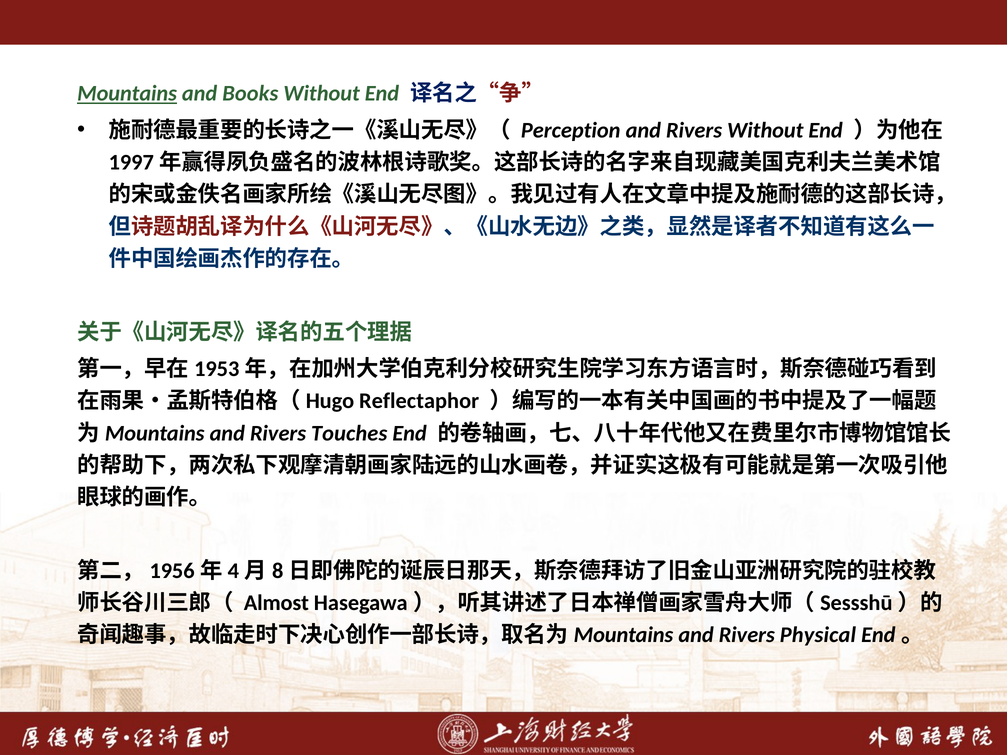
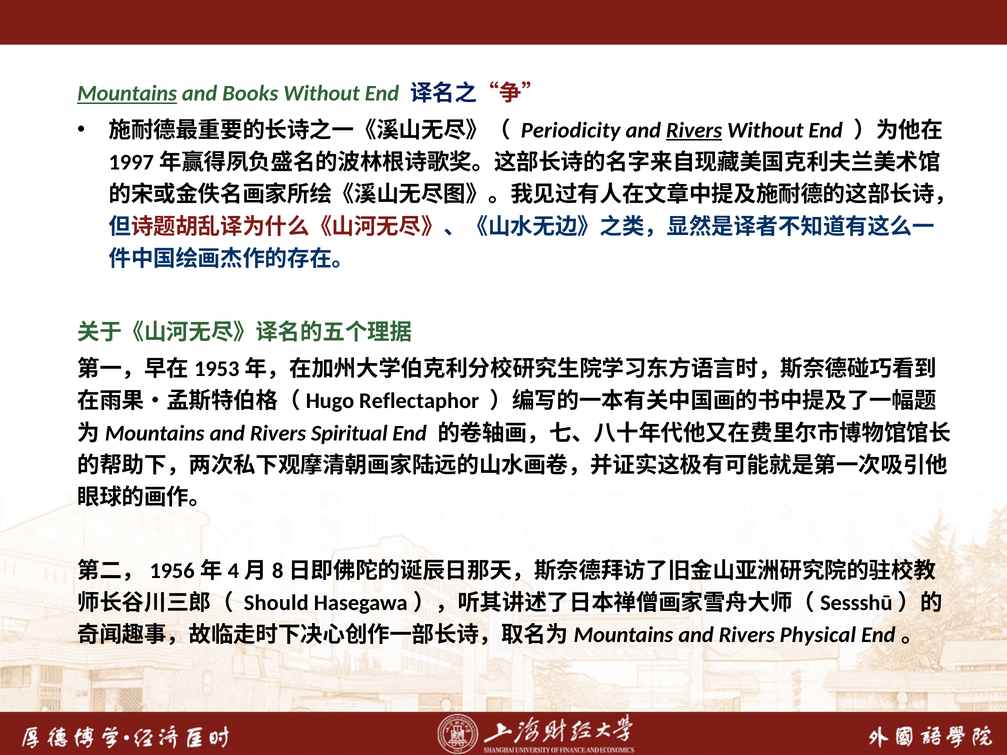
Perception: Perception -> Periodicity
Rivers at (694, 130) underline: none -> present
Touches: Touches -> Spiritual
Almost: Almost -> Should
